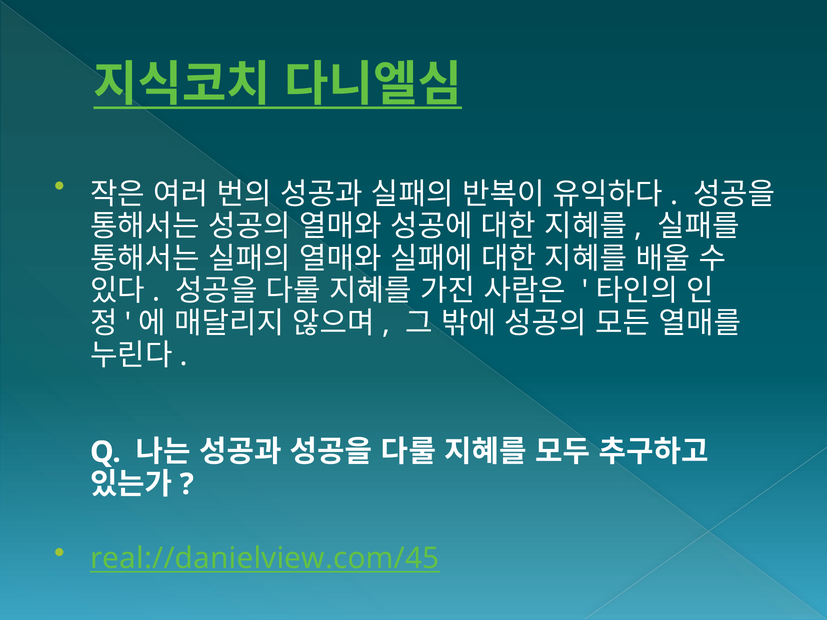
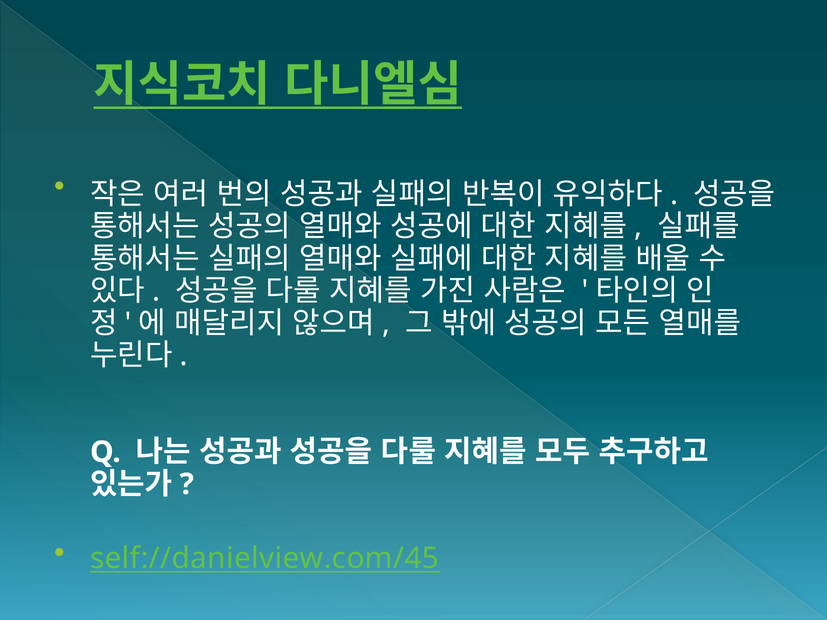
real://danielview.com/45: real://danielview.com/45 -> self://danielview.com/45
